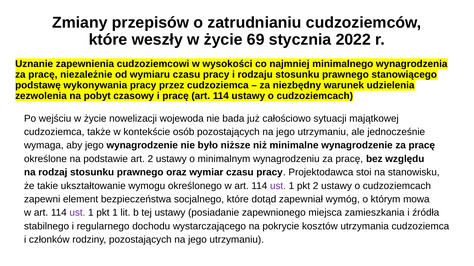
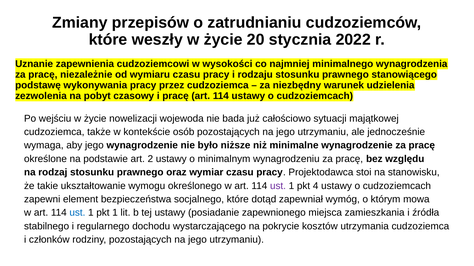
69: 69 -> 20
pkt 2: 2 -> 4
ust at (77, 213) colour: purple -> blue
